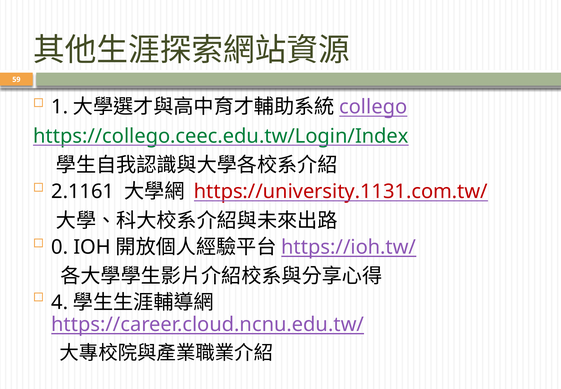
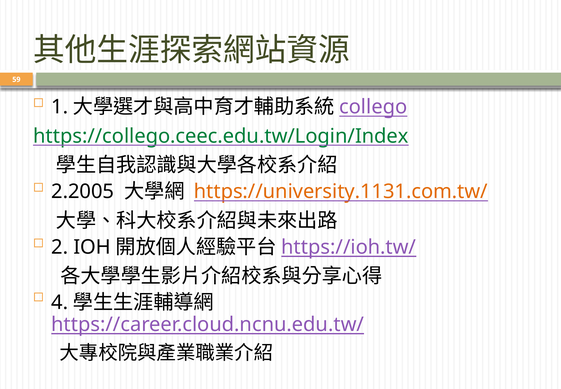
2.1161: 2.1161 -> 2.2005
https://university.1131.com.tw/ colour: red -> orange
0: 0 -> 2
